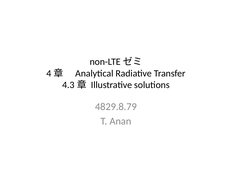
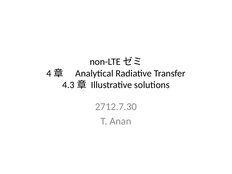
4829.8.79: 4829.8.79 -> 2712.7.30
